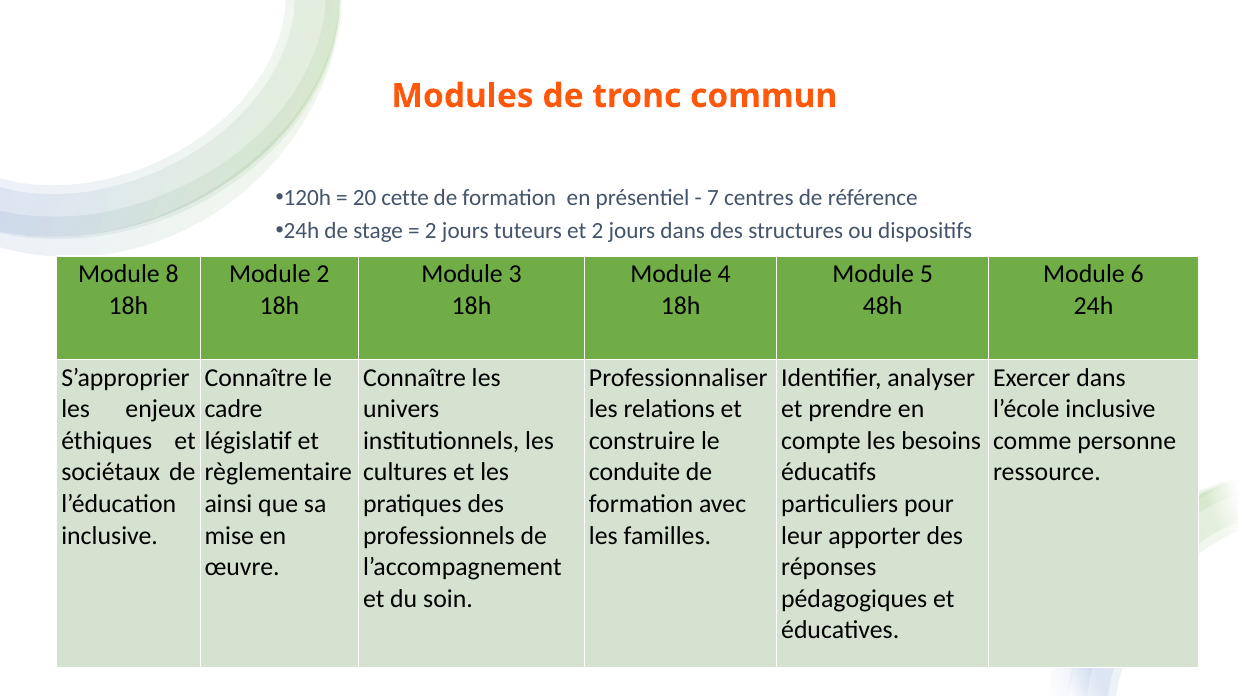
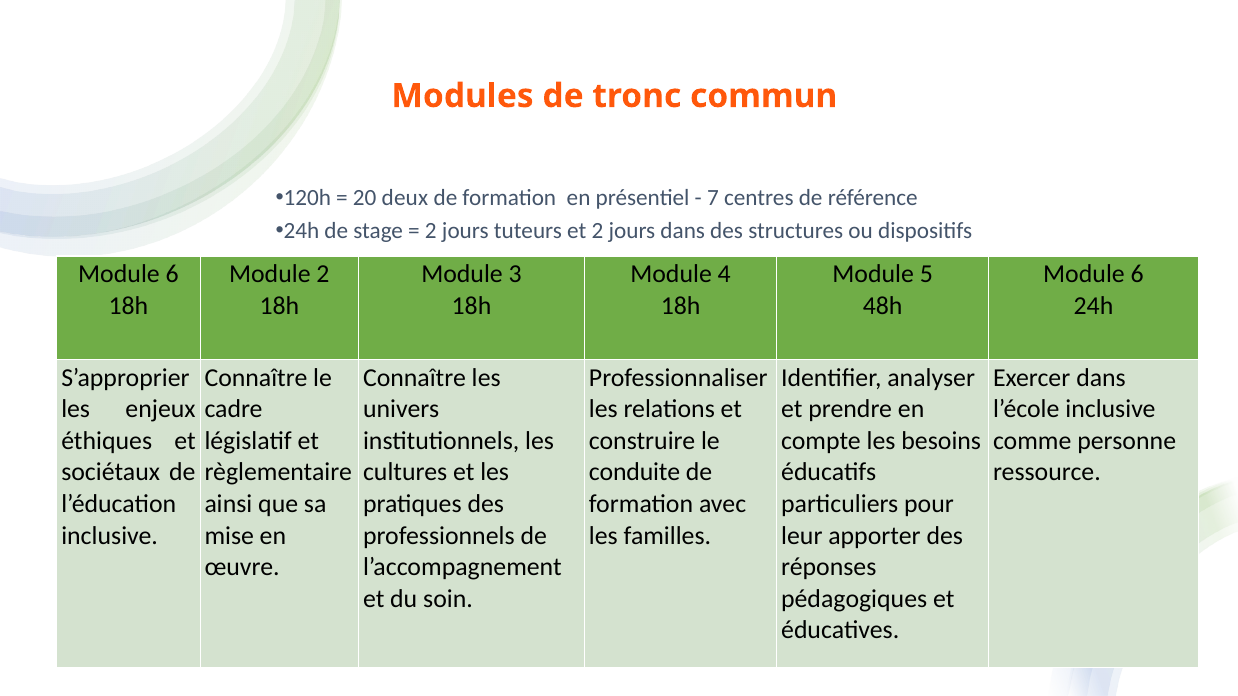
cette: cette -> deux
8 at (172, 274): 8 -> 6
